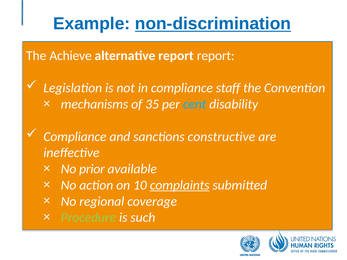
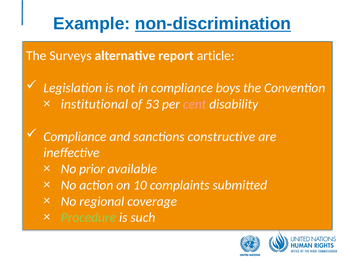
Achieve: Achieve -> Surveys
report report: report -> article
staff: staff -> boys
mechanisms: mechanisms -> institutional
35: 35 -> 53
cent colour: light blue -> pink
complaints underline: present -> none
